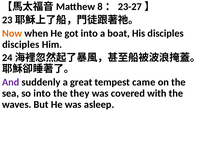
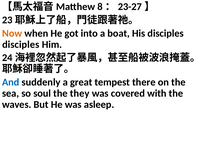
And colour: purple -> blue
came: came -> there
so into: into -> soul
